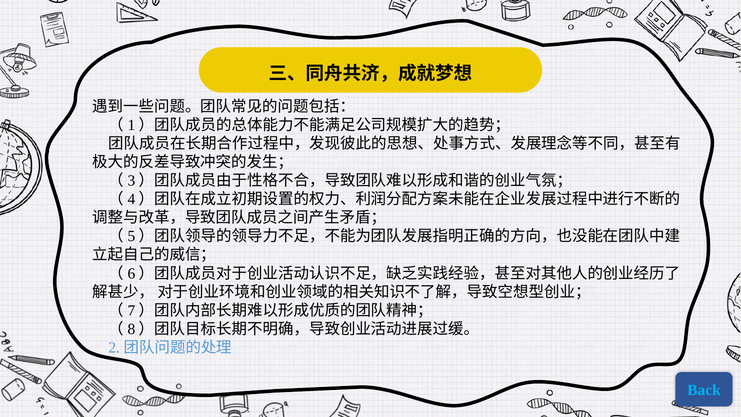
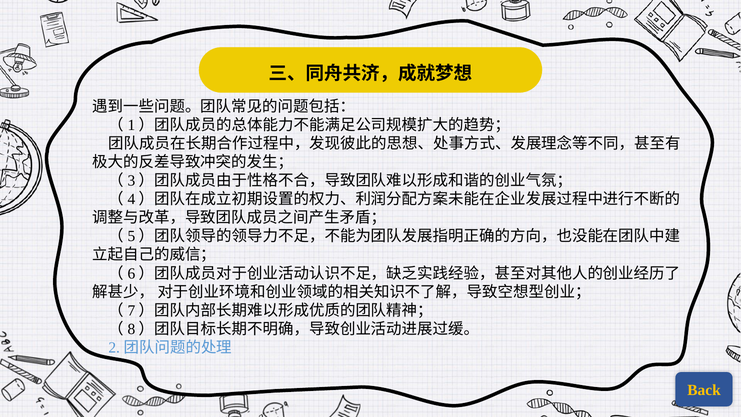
Back colour: light blue -> yellow
